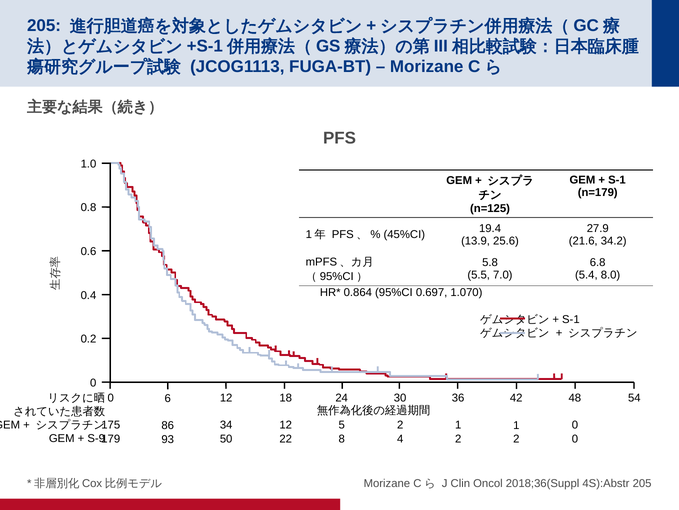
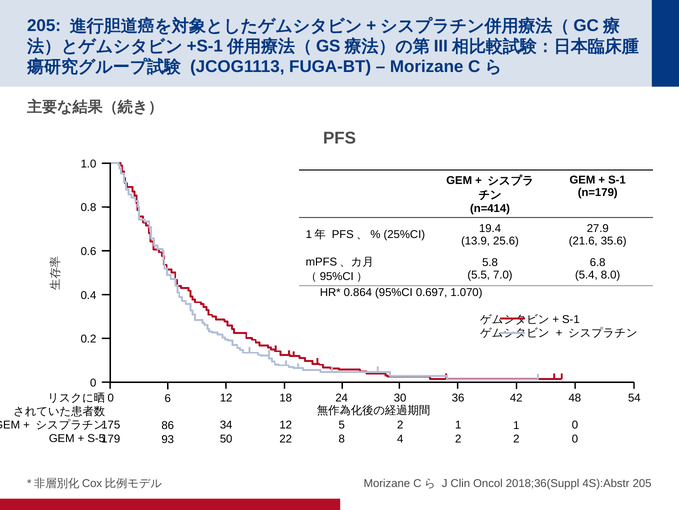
n=125: n=125 -> n=414
45%CI: 45%CI -> 25%CI
34.2: 34.2 -> 35.6
S-9: S-9 -> S-5
